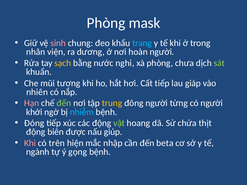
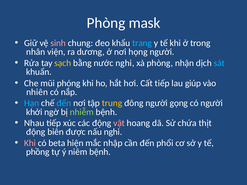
hoàn: hoàn -> họng
chưa: chưa -> nhận
sát colour: light green -> light blue
tương: tương -> phóng
giáp: giáp -> giúp
Hạn colour: pink -> light blue
đến at (64, 103) colour: light green -> light blue
từng: từng -> gọng
nhiễm colour: light blue -> light green
Đóng: Đóng -> Nhau
vật colour: light green -> pink
nấu giúp: giúp -> nghi
trên: trên -> beta
beta: beta -> phổi
ngành: ngành -> phồng
gọng: gọng -> niêm
